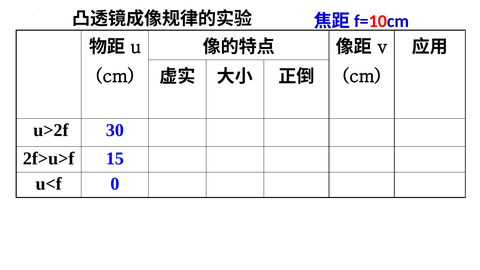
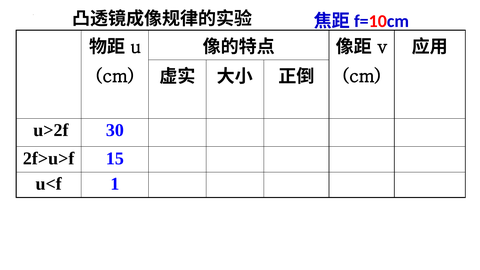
0: 0 -> 1
